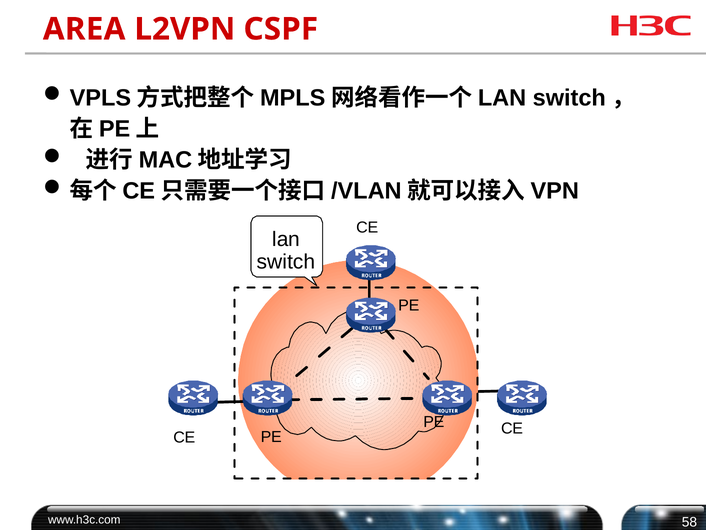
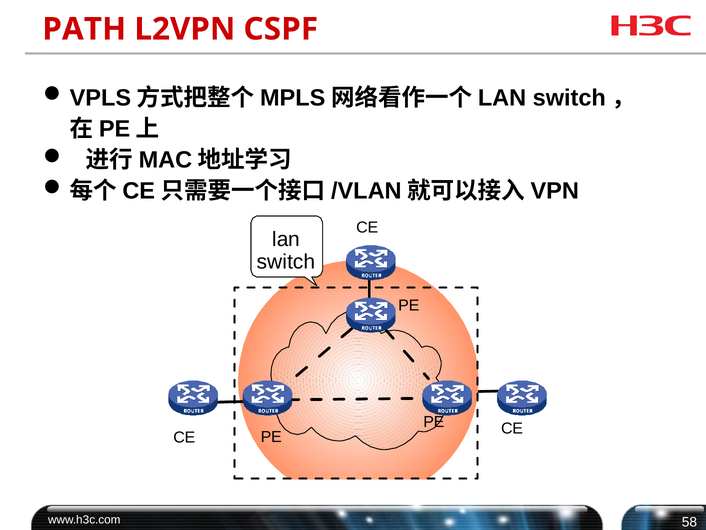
AREA: AREA -> PATH
